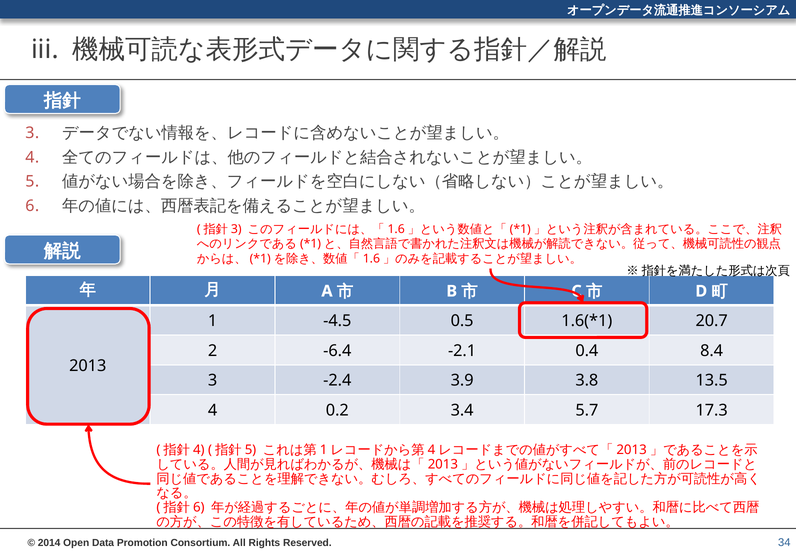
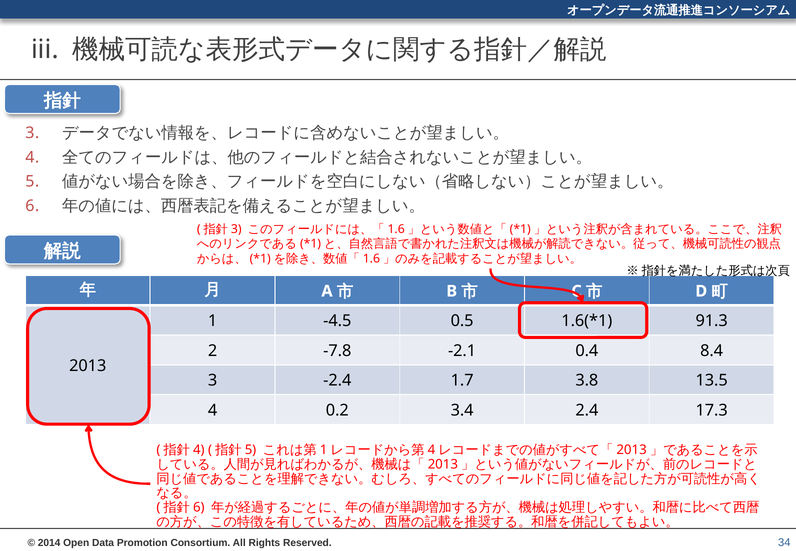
20.7: 20.7 -> 91.3
-6.4: -6.4 -> -7.8
3.9: 3.9 -> 1.7
5.7: 5.7 -> 2.4
